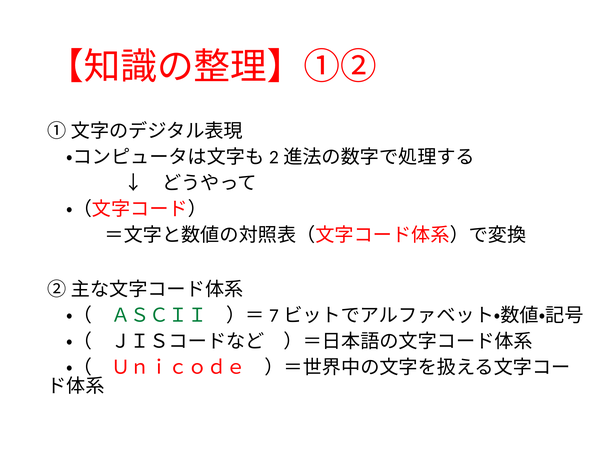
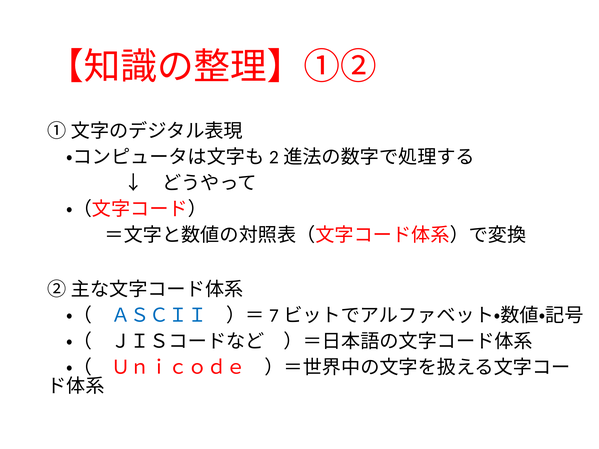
ＡＳＣＩＩ colour: green -> blue
